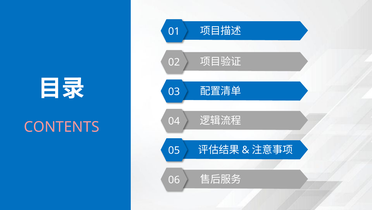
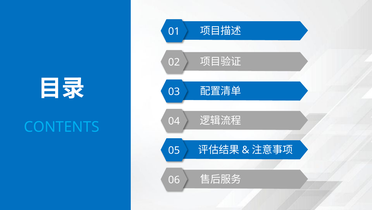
CONTENTS colour: pink -> light blue
